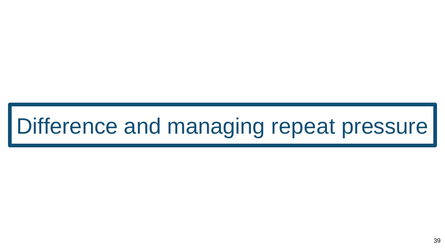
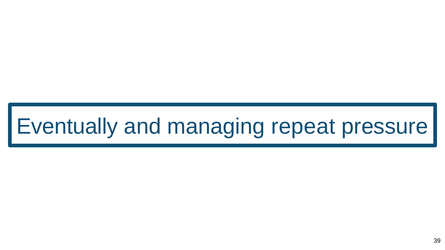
Difference: Difference -> Eventually
